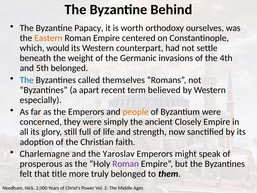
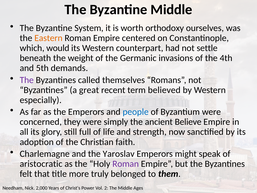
Byzantine Behind: Behind -> Middle
Papacy: Papacy -> System
5th belonged: belonged -> demands
The at (27, 80) colour: blue -> purple
apart: apart -> great
people colour: orange -> blue
Closely: Closely -> Believe
prosperous: prosperous -> aristocratic
